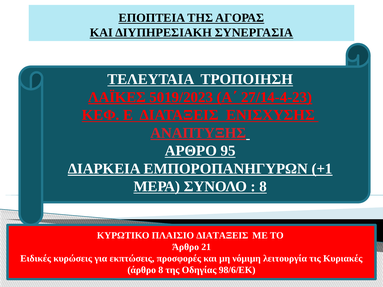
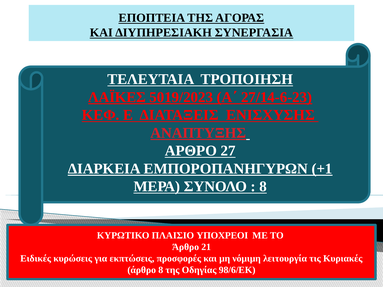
27/14-4-23: 27/14-4-23 -> 27/14-6-23
95: 95 -> 27
ΠΛΑΙΣΙΟ ΔΙΑΤΑΞΕΙΣ: ΔΙΑΤΑΞΕΙΣ -> ΥΠΟΧΡΕΟΙ
